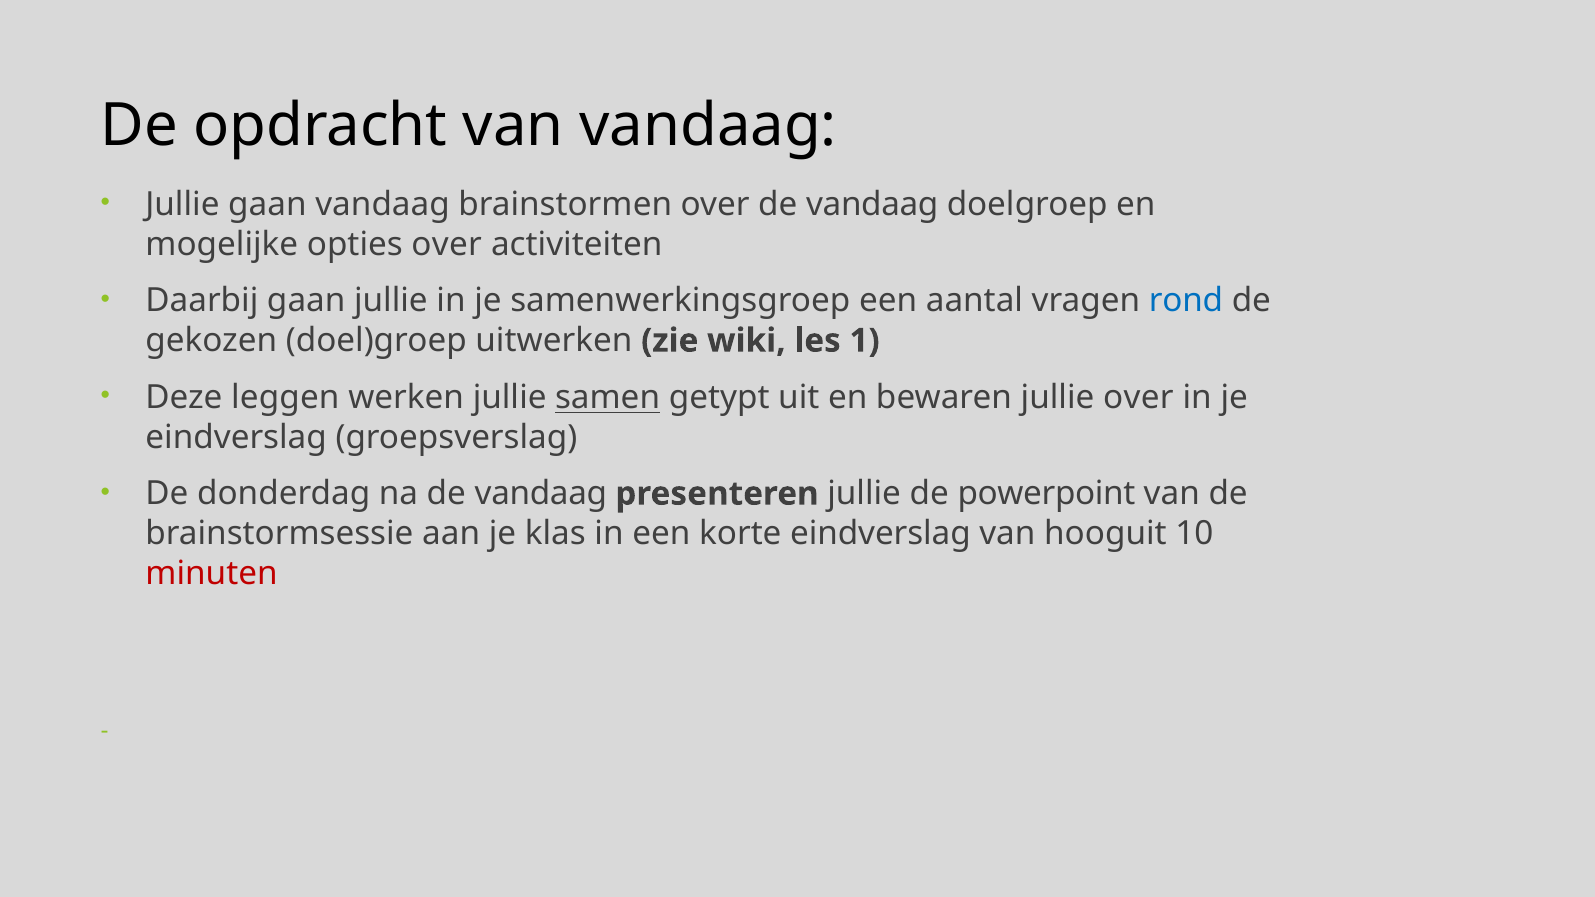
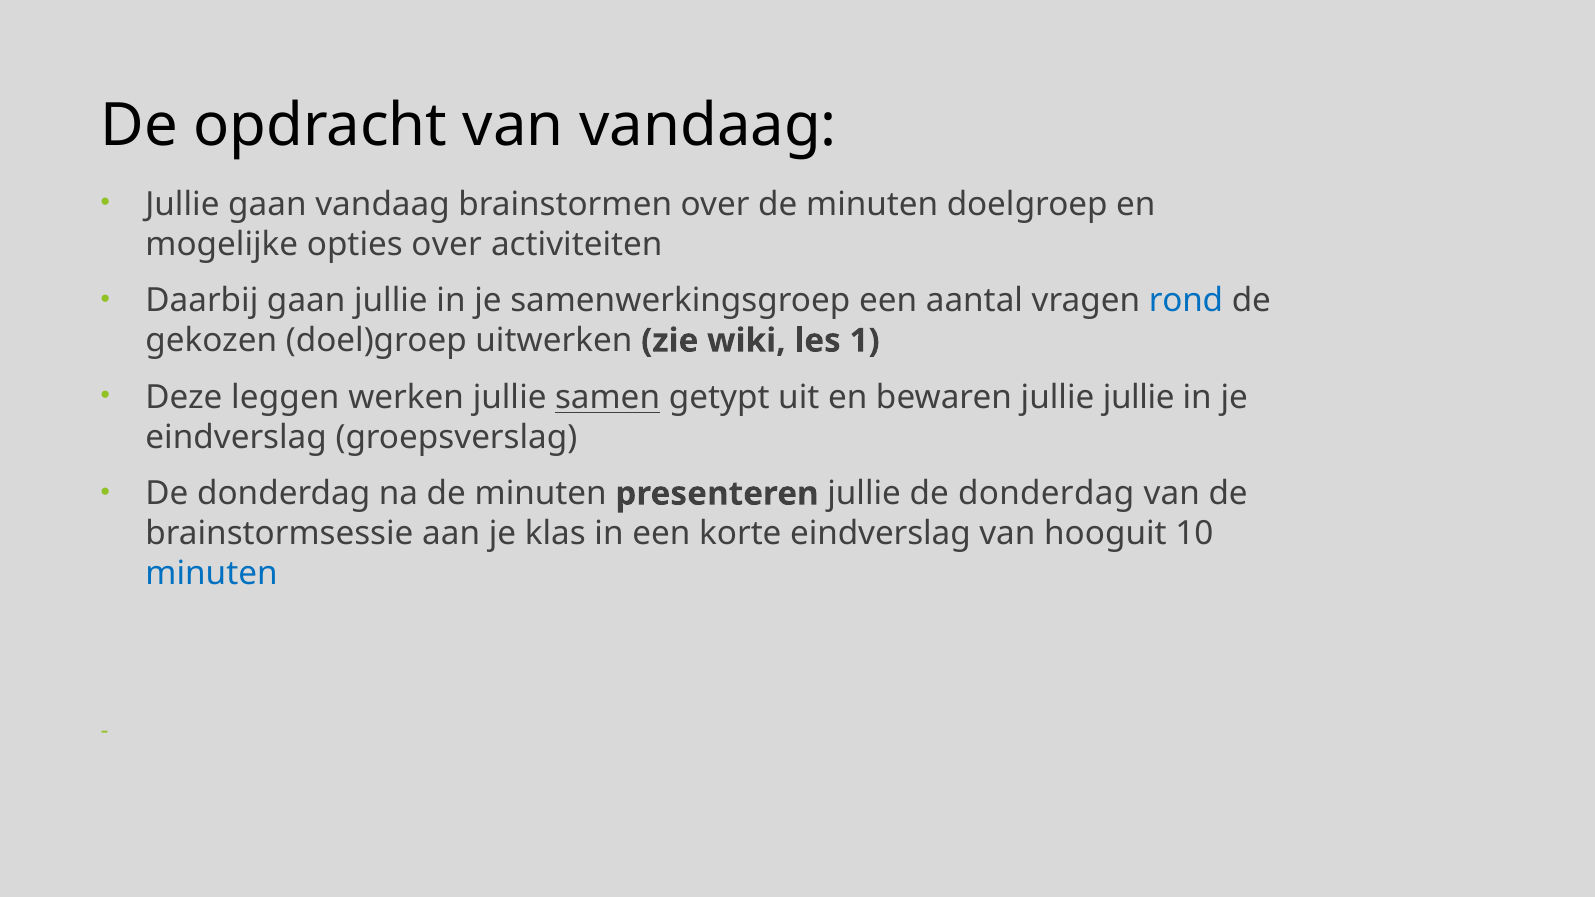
over de vandaag: vandaag -> minuten
jullie over: over -> jullie
na de vandaag: vandaag -> minuten
jullie de powerpoint: powerpoint -> donderdag
minuten at (212, 574) colour: red -> blue
